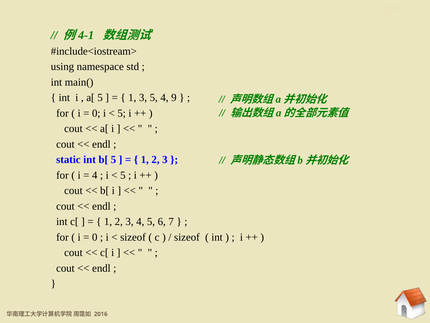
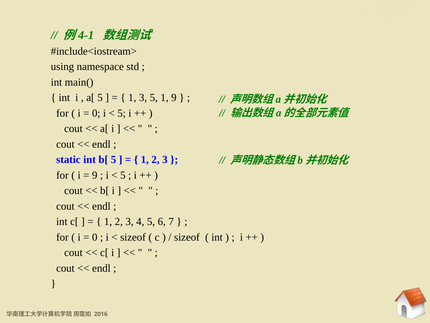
5 4: 4 -> 1
4 at (95, 175): 4 -> 9
